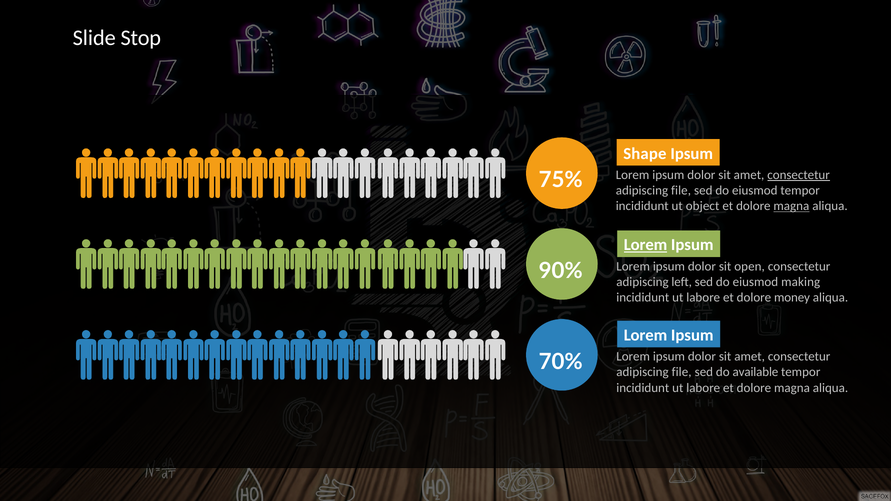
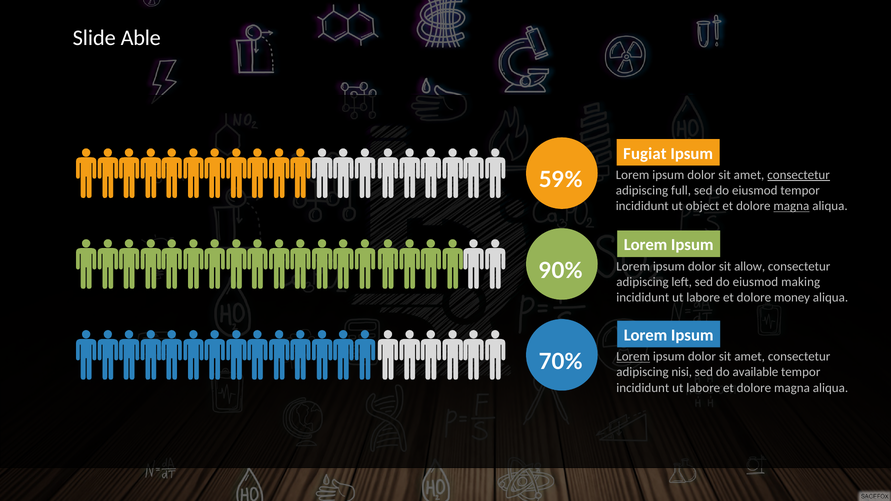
Stop: Stop -> Able
Shape: Shape -> Fugiat
75%: 75% -> 59%
file at (681, 191): file -> full
Lorem at (646, 245) underline: present -> none
open: open -> allow
Lorem at (633, 357) underline: none -> present
file at (682, 372): file -> nisi
